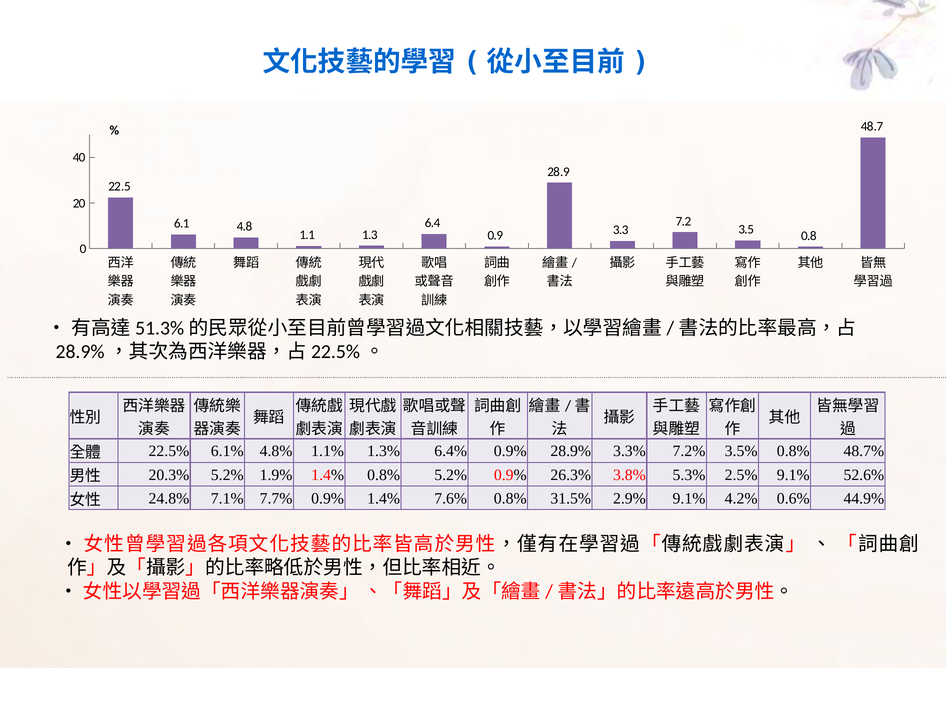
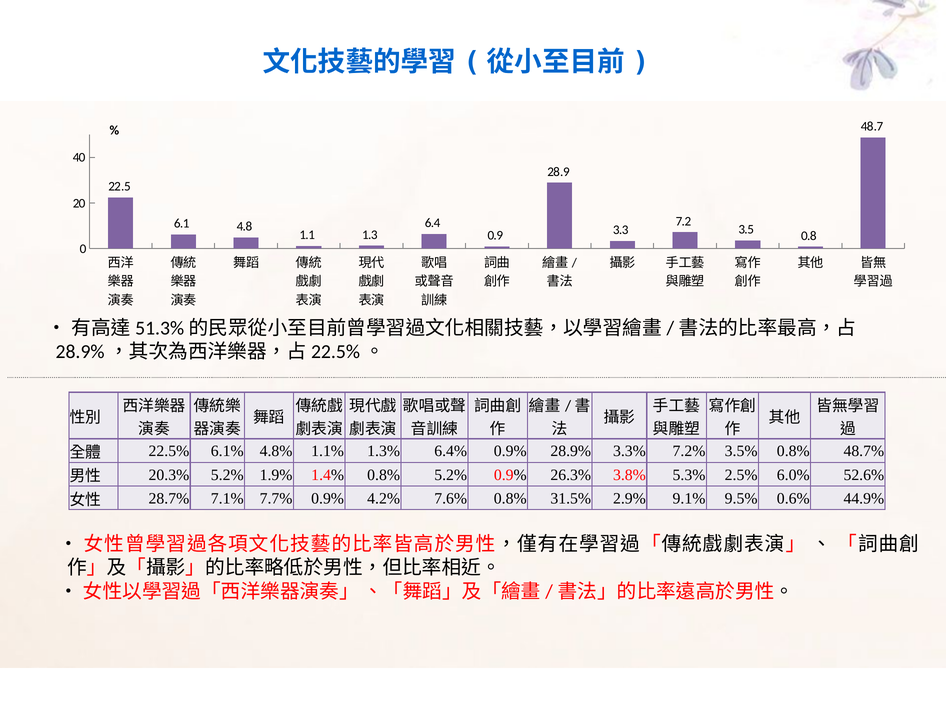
2.5% 9.1%: 9.1% -> 6.0%
24.8%: 24.8% -> 28.7%
0.9% 1.4%: 1.4% -> 4.2%
4.2%: 4.2% -> 9.5%
